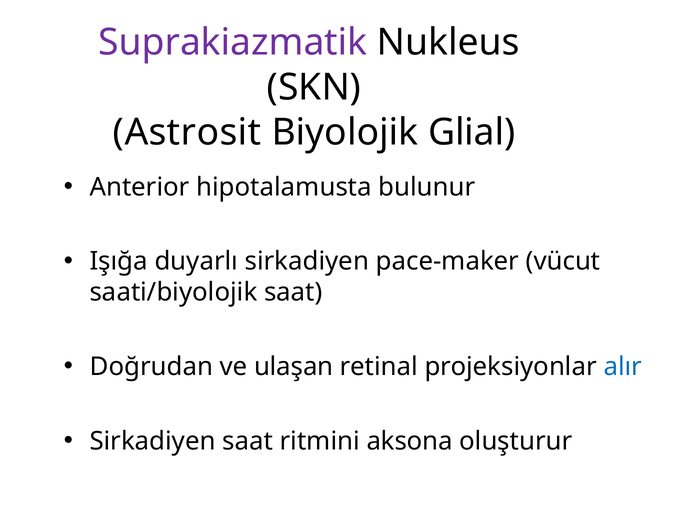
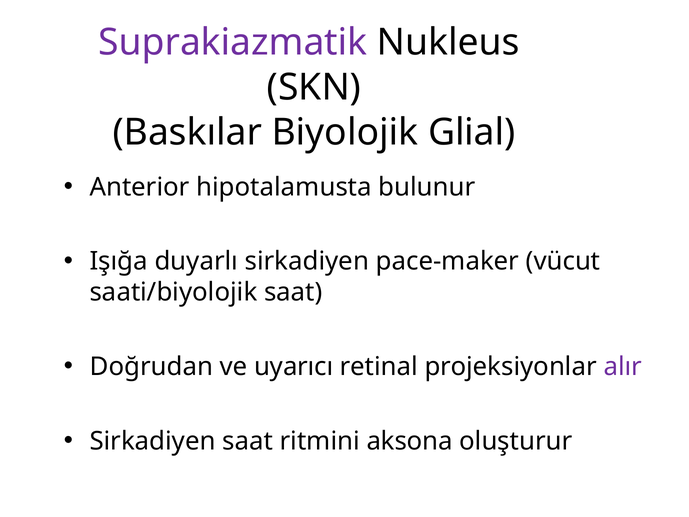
Astrosit: Astrosit -> Baskılar
ulaşan: ulaşan -> uyarıcı
alır colour: blue -> purple
